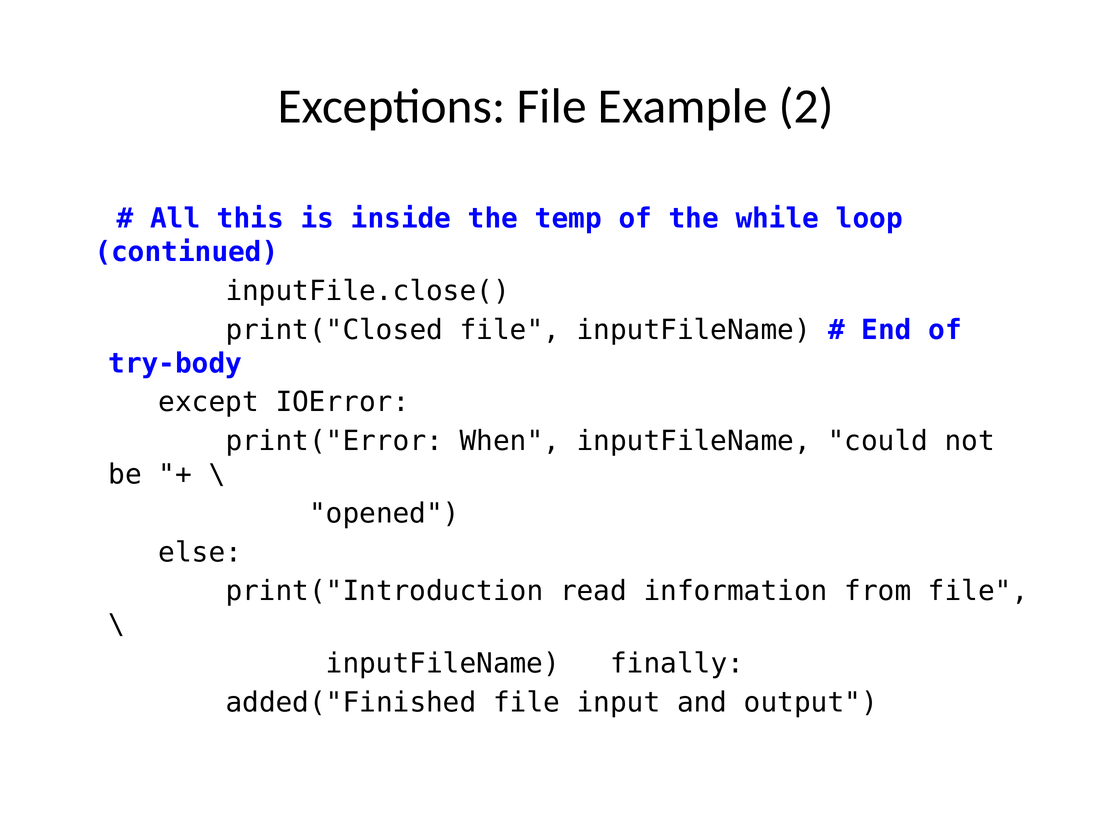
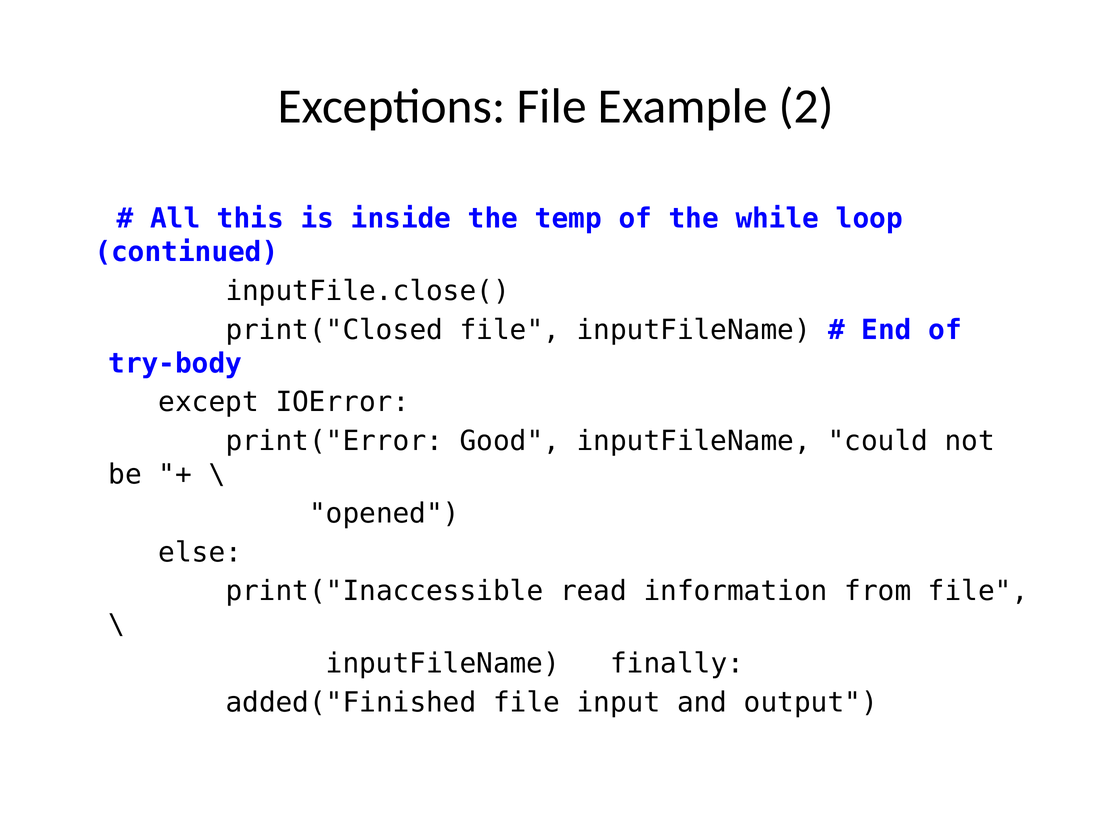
When: When -> Good
print("Introduction: print("Introduction -> print("Inaccessible
